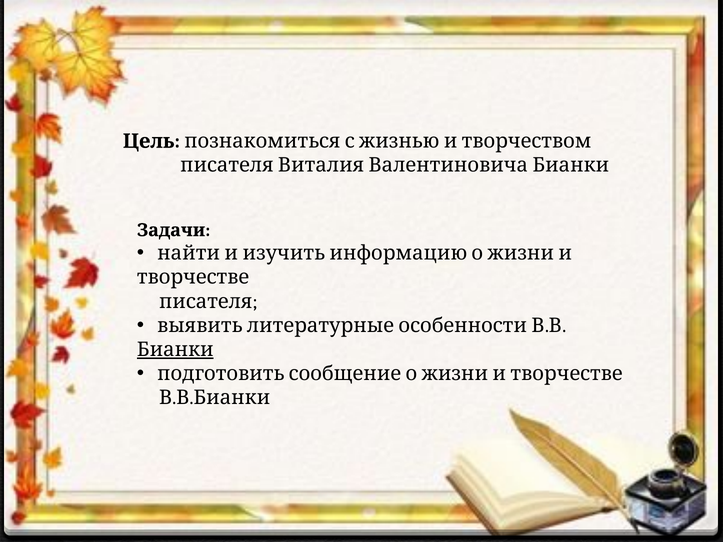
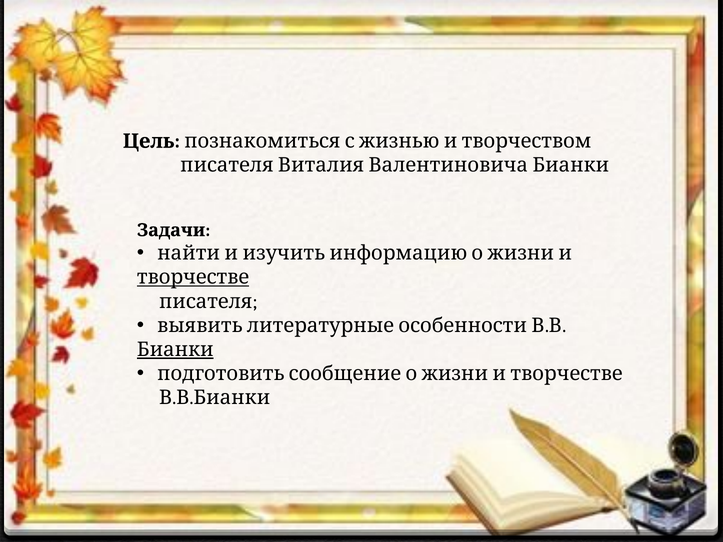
творчестве underline: none -> present
